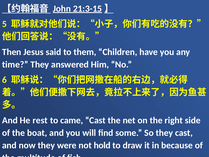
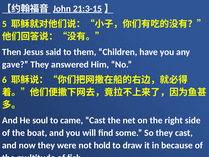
time: time -> gave
rest: rest -> soul
